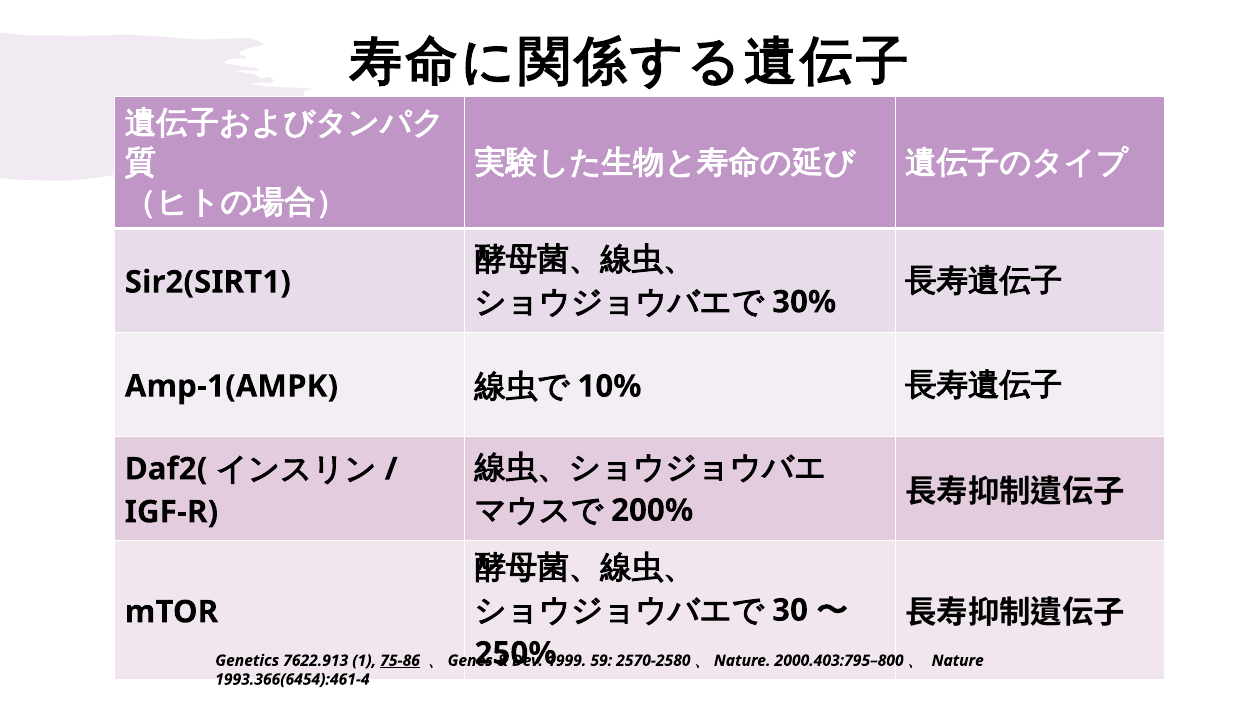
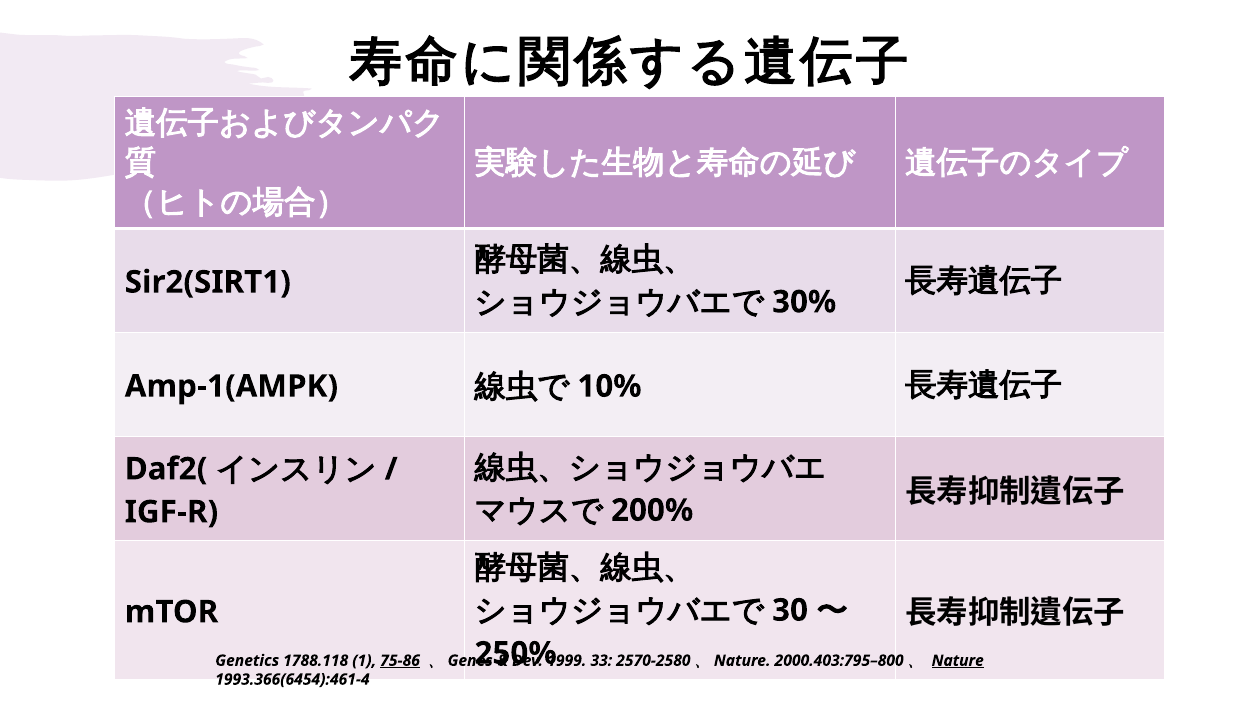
7622.913: 7622.913 -> 1788.118
59: 59 -> 33
Nature at (958, 660) underline: none -> present
